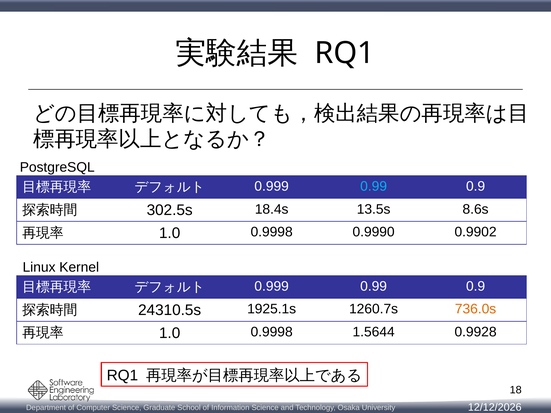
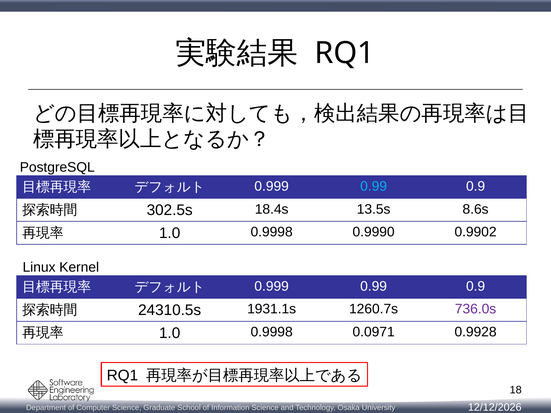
1925.1s: 1925.1s -> 1931.1s
736.0s colour: orange -> purple
1.5644: 1.5644 -> 0.0971
